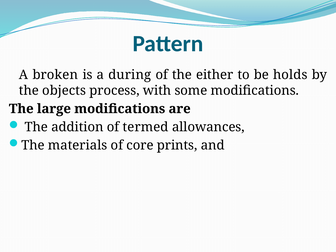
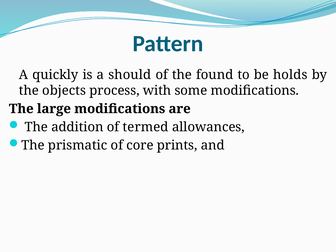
broken: broken -> quickly
during: during -> should
either: either -> found
materials: materials -> prismatic
